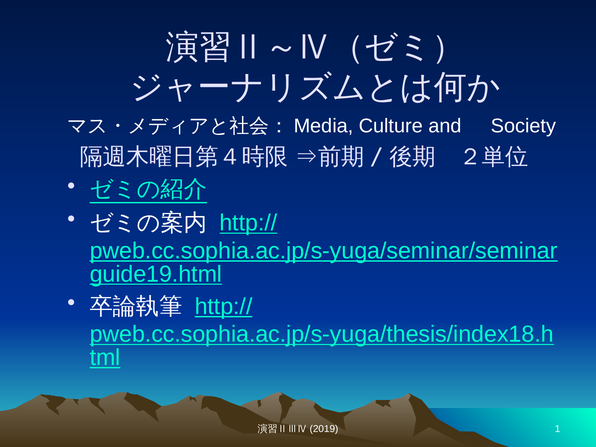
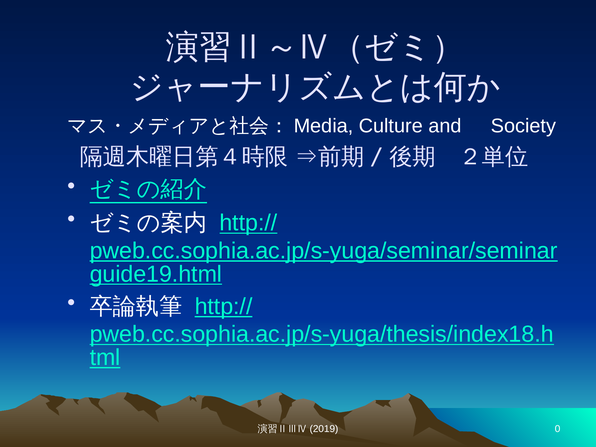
1: 1 -> 0
